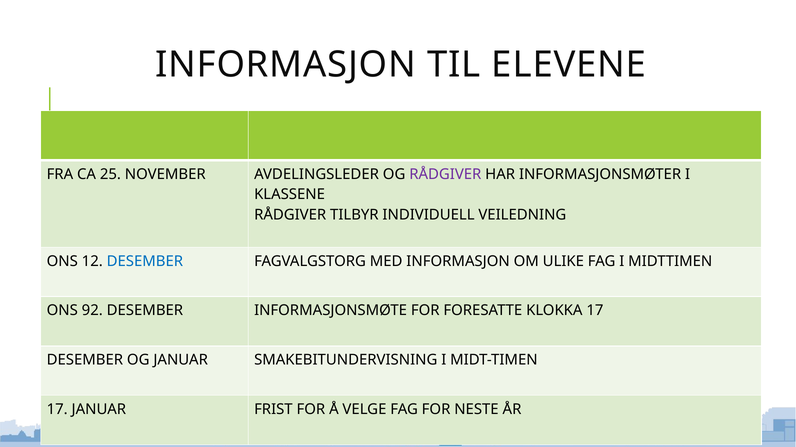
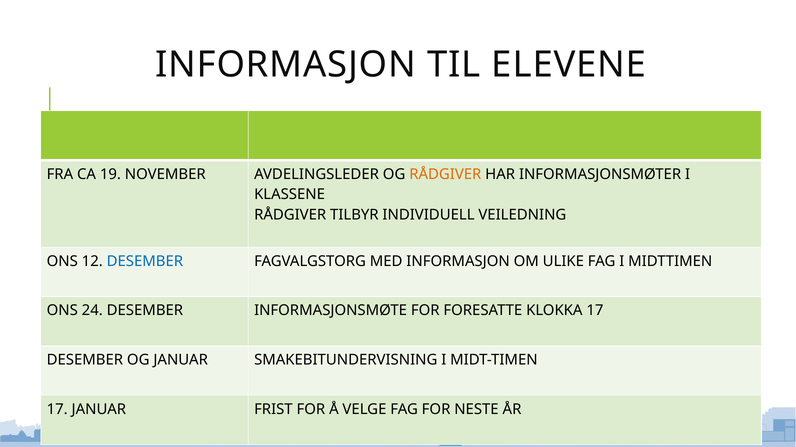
25: 25 -> 19
RÅDGIVER at (445, 174) colour: purple -> orange
92: 92 -> 24
